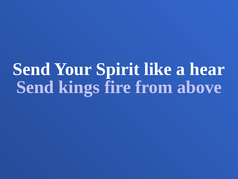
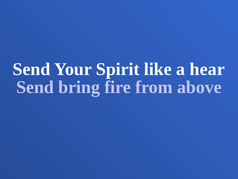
kings: kings -> bring
